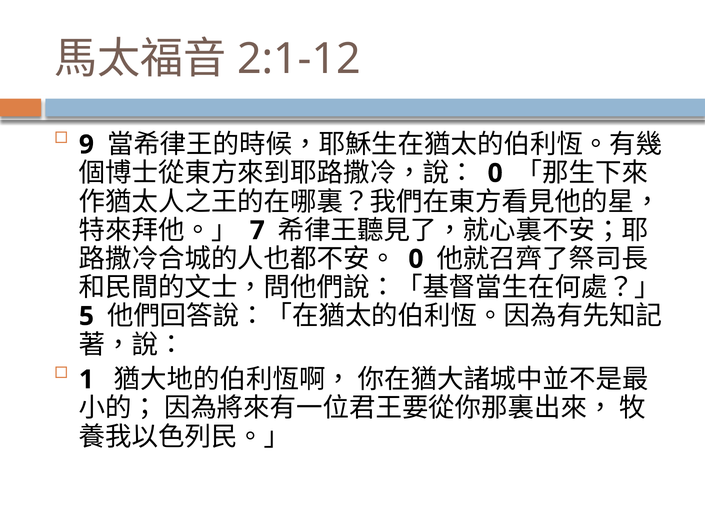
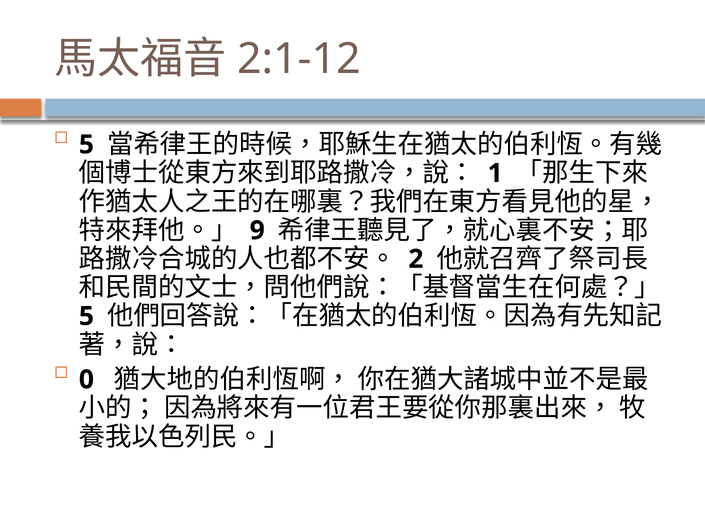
9 at (86, 145): 9 -> 5
0 at (495, 173): 0 -> 1
7: 7 -> 9
0 at (416, 259): 0 -> 2
1: 1 -> 0
